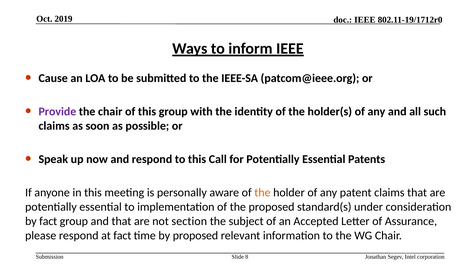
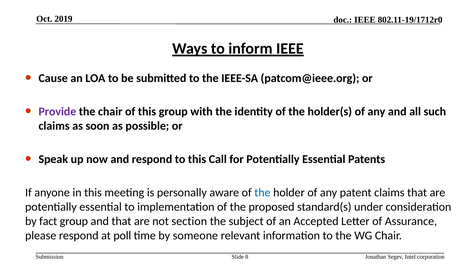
the at (262, 192) colour: orange -> blue
at fact: fact -> poll
by proposed: proposed -> someone
